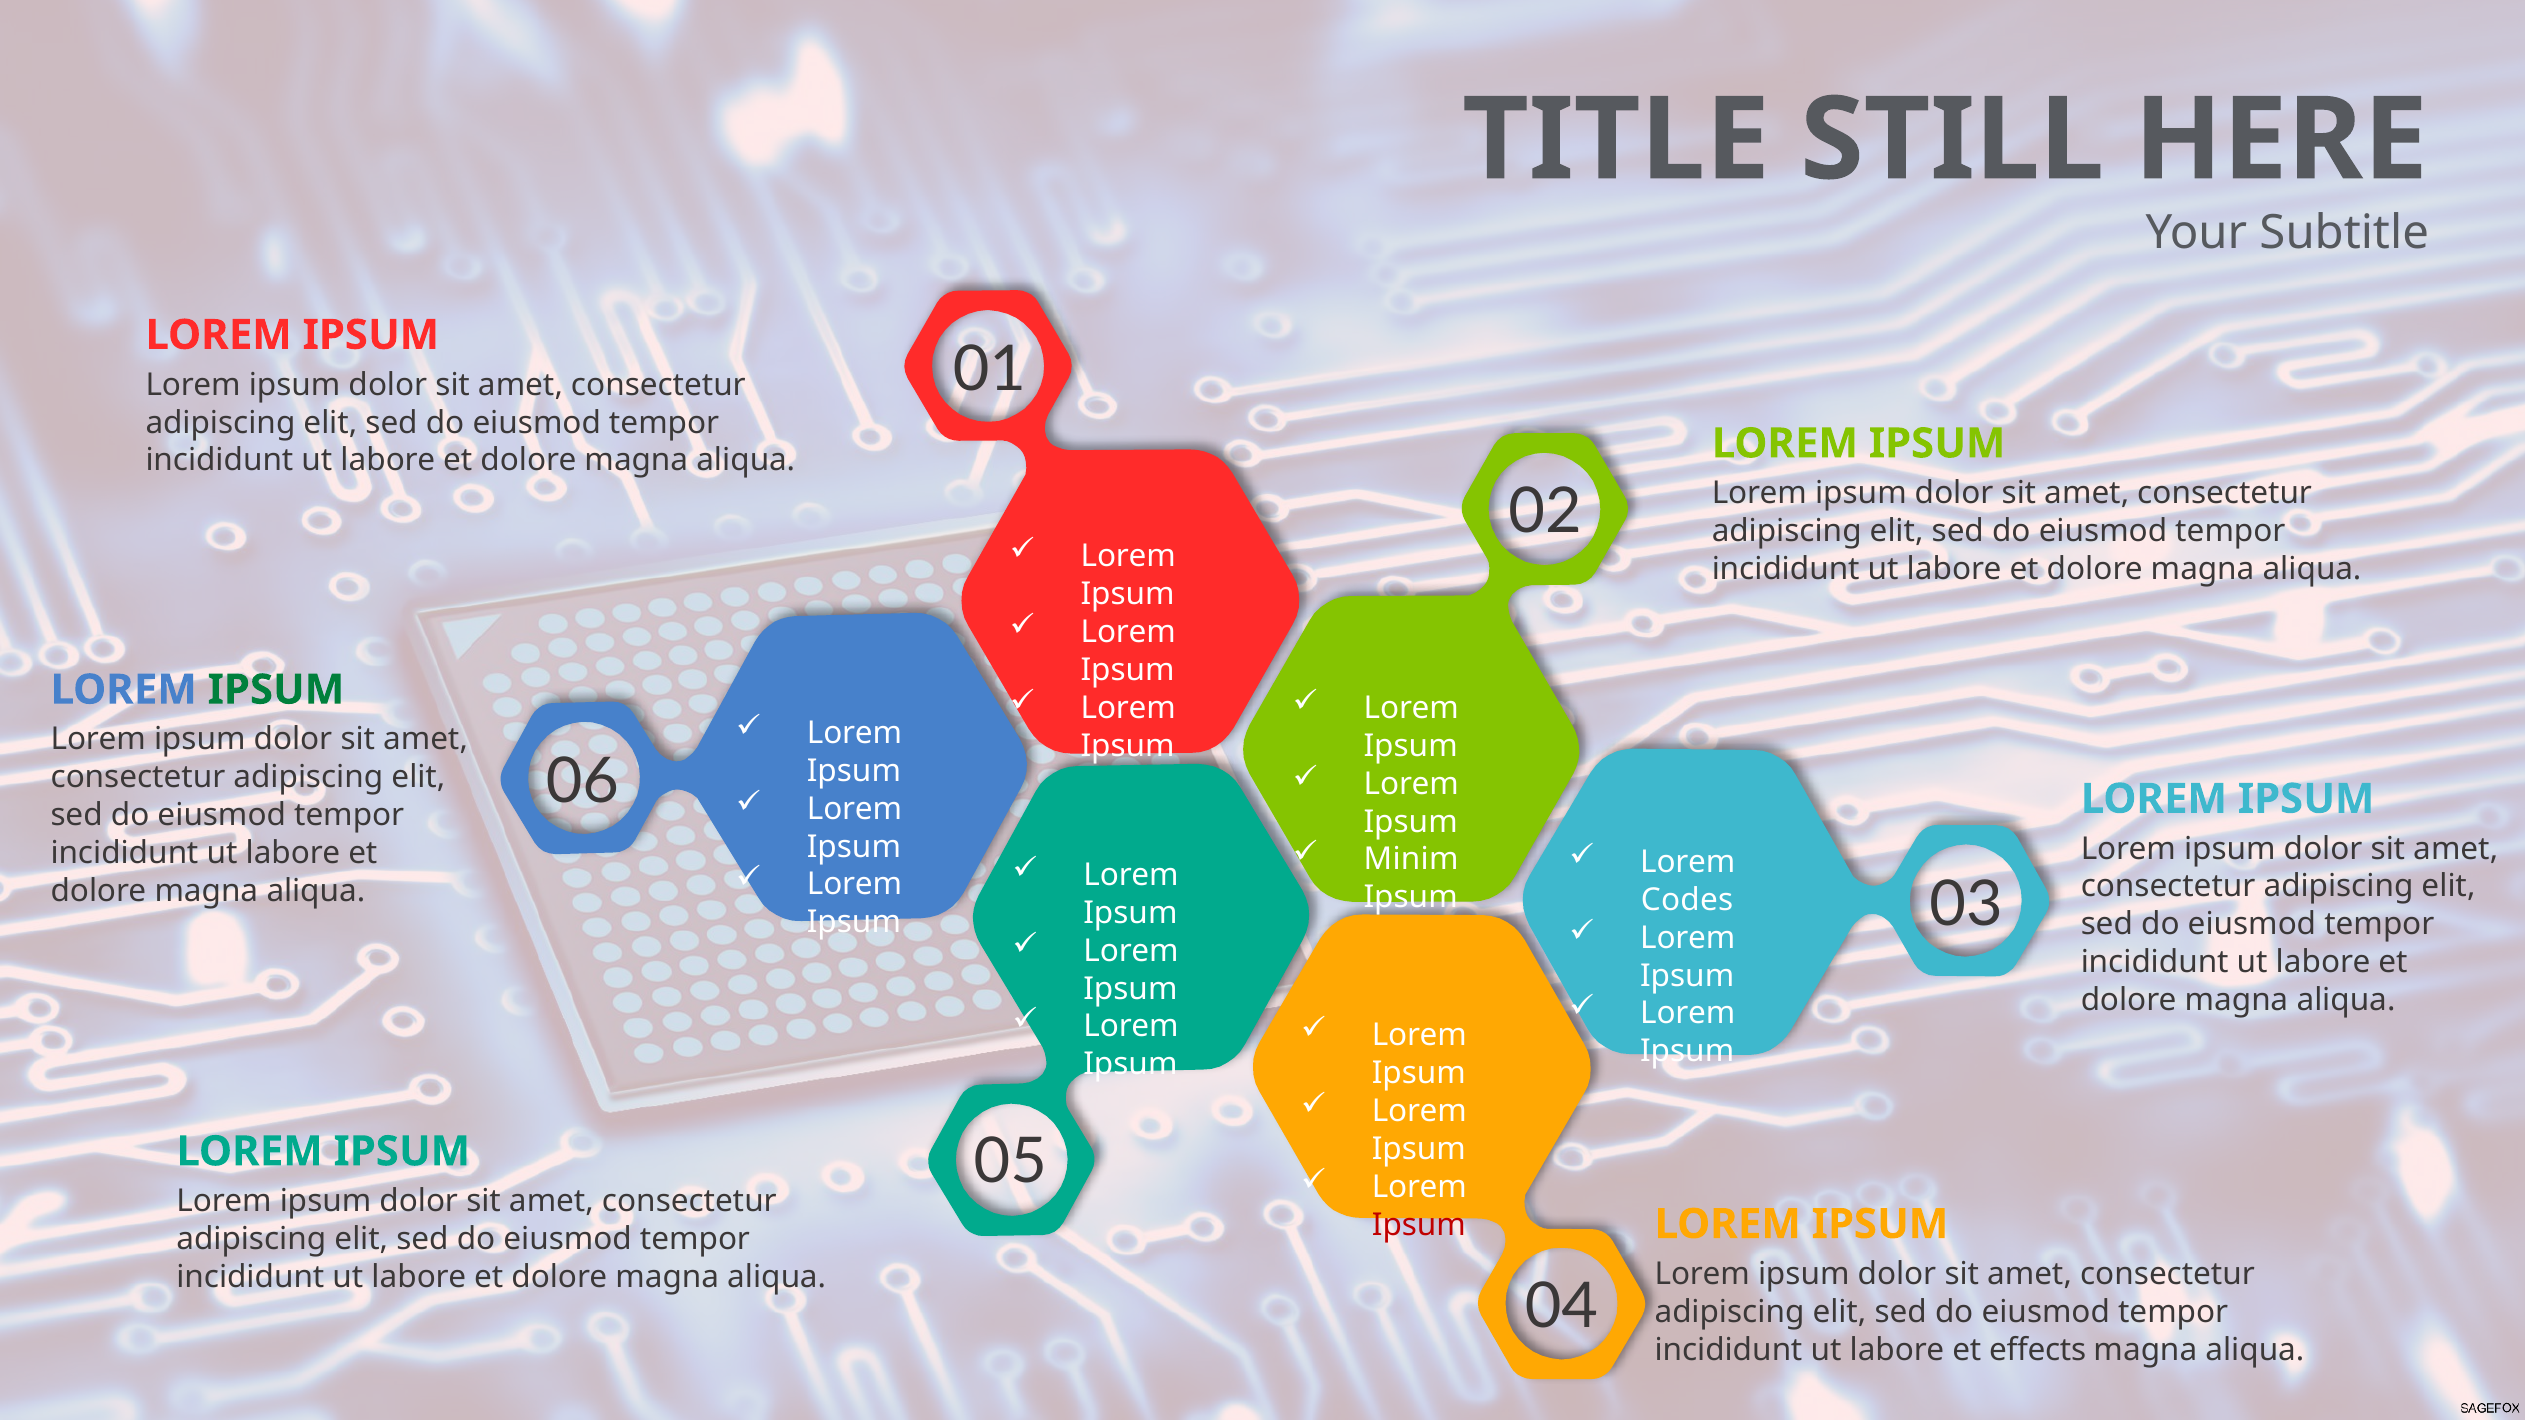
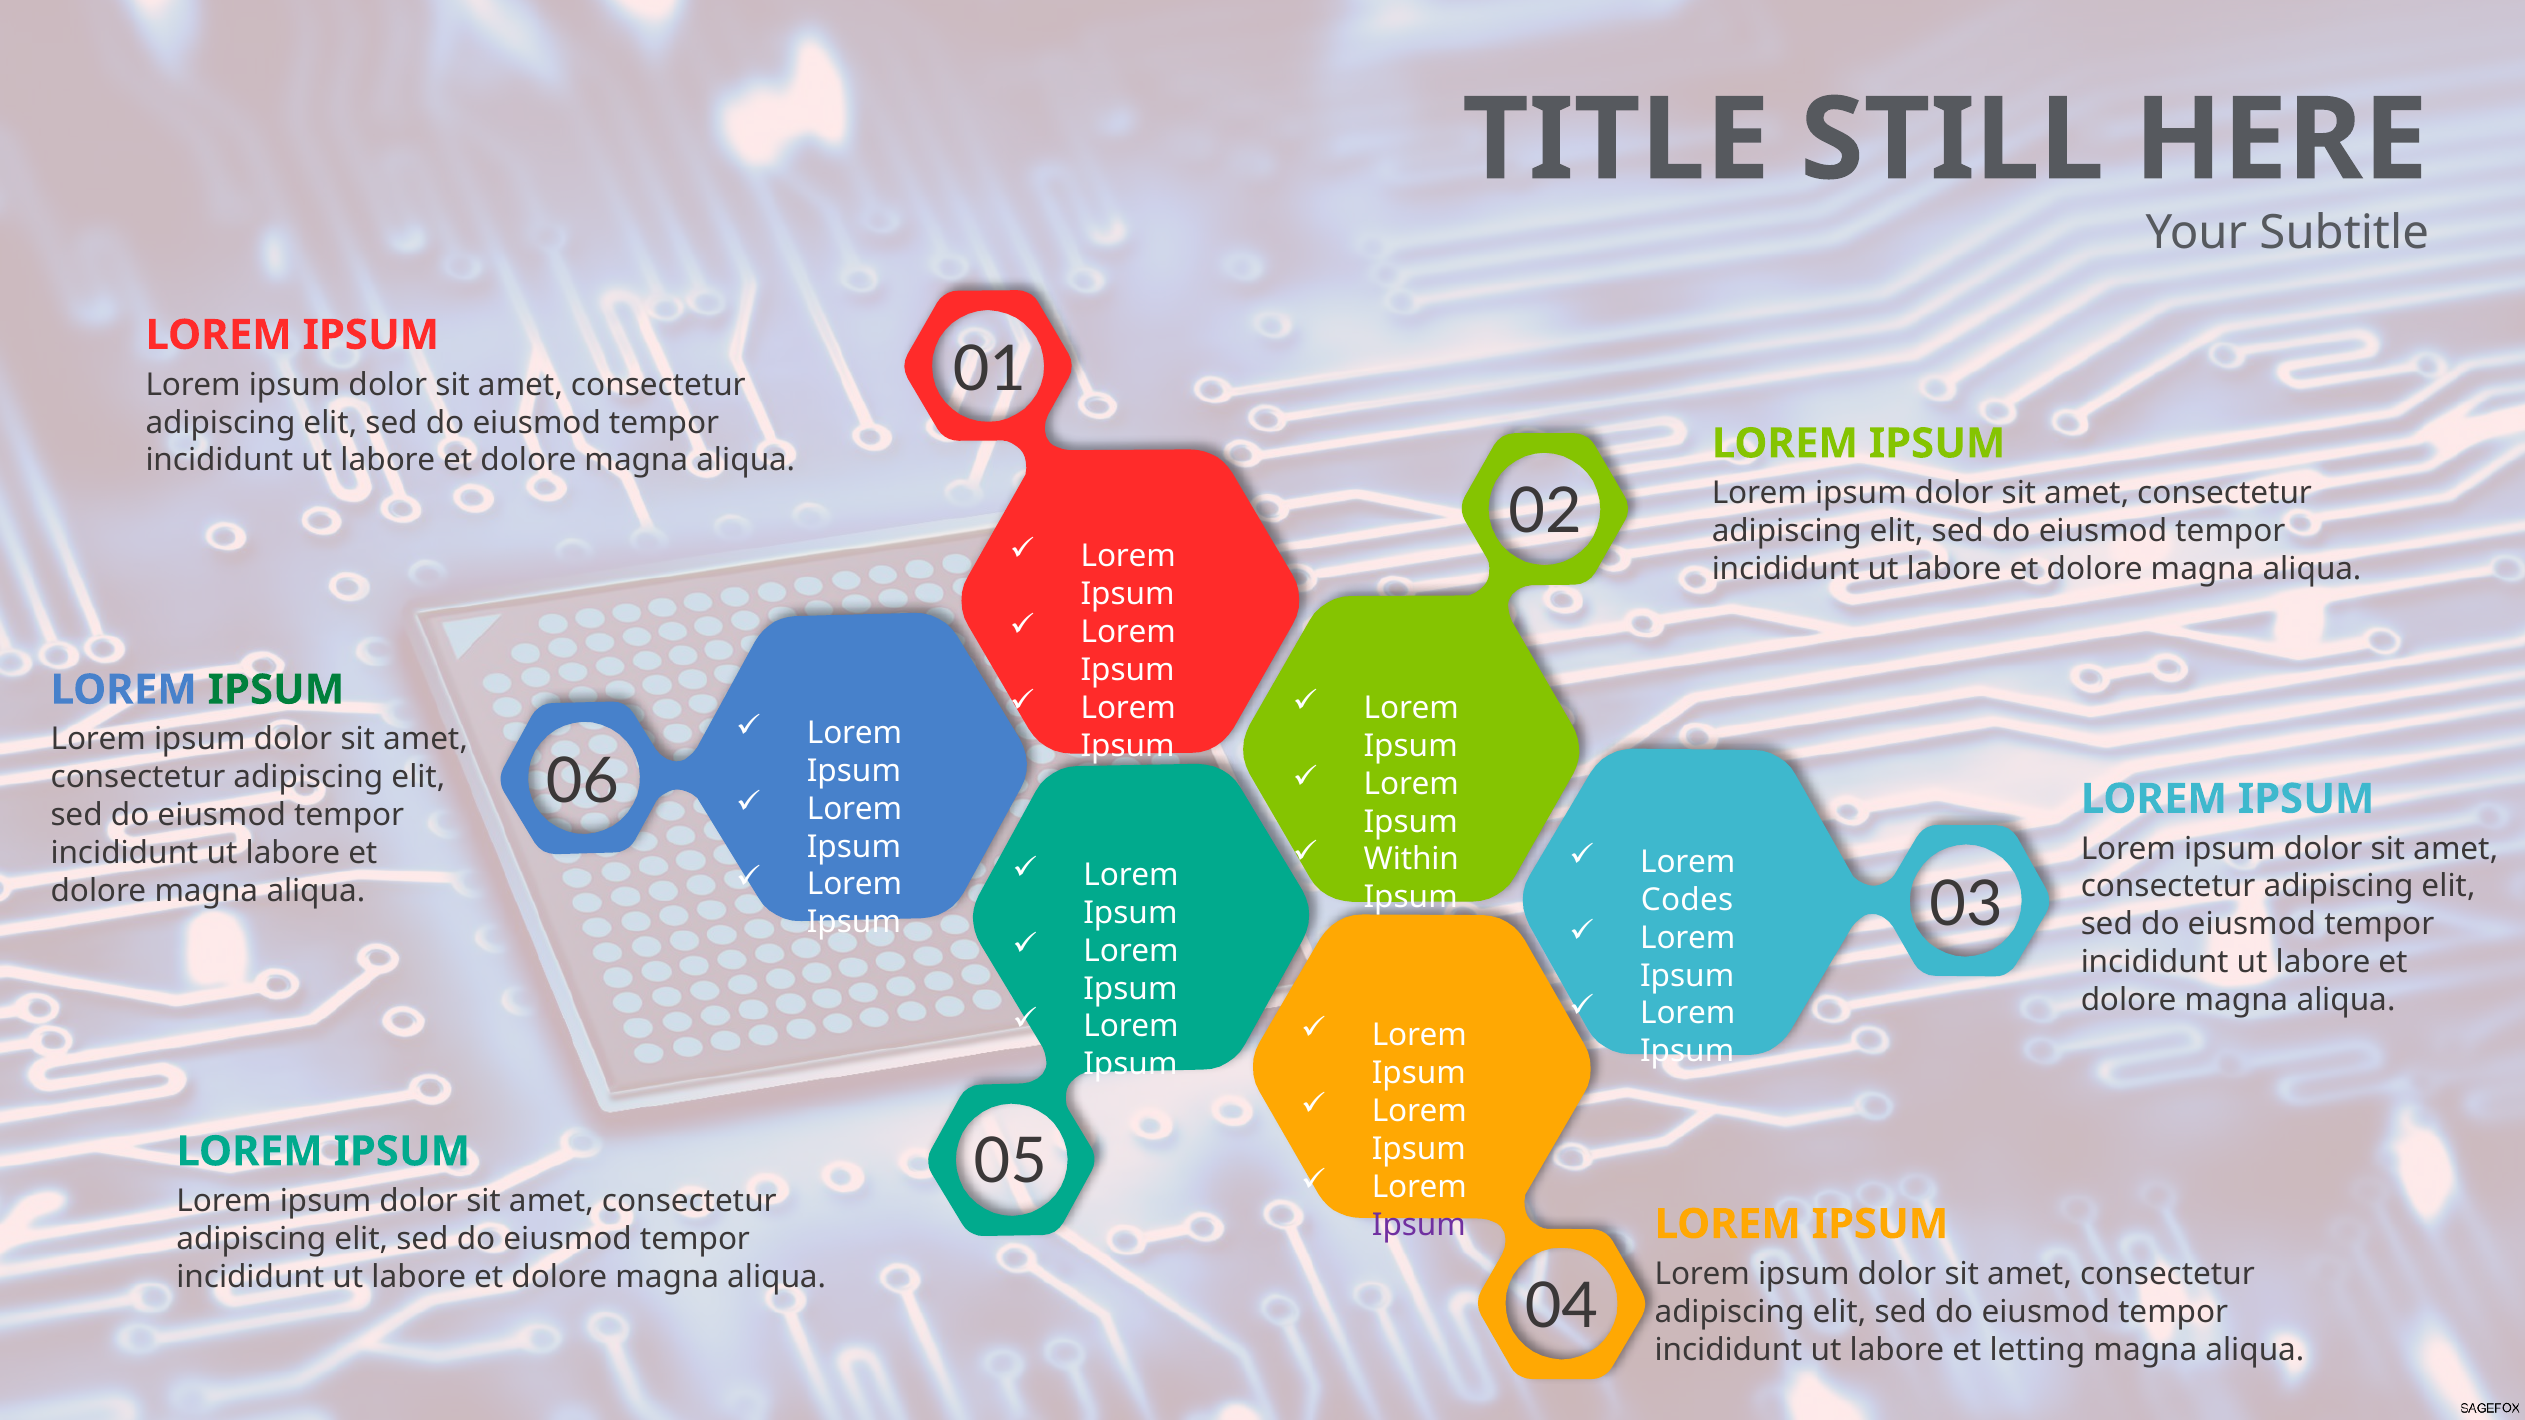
Minim: Minim -> Within
Ipsum at (1419, 1225) colour: red -> purple
effects: effects -> letting
